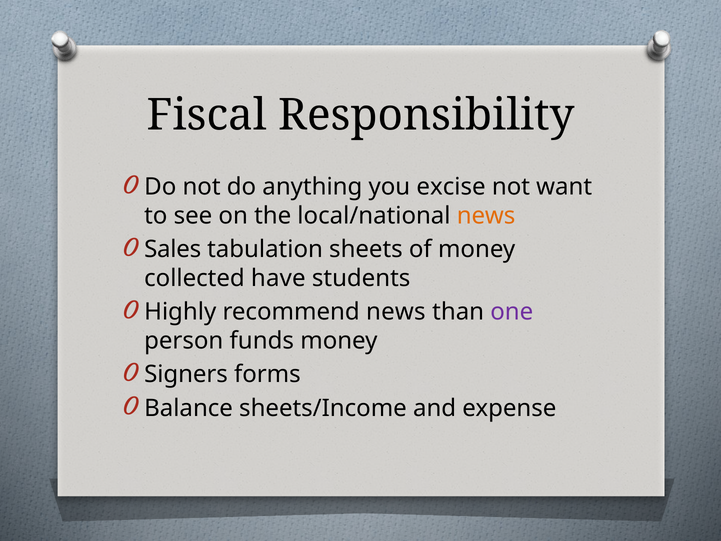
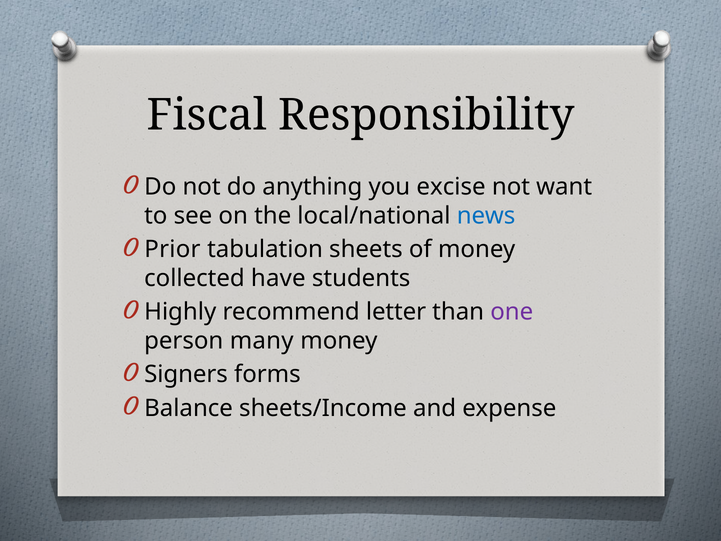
news at (486, 216) colour: orange -> blue
Sales: Sales -> Prior
recommend news: news -> letter
funds: funds -> many
